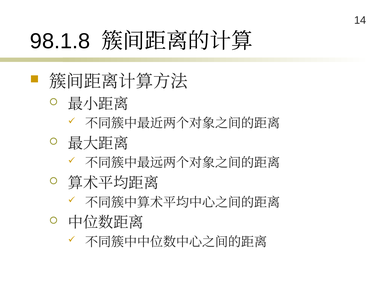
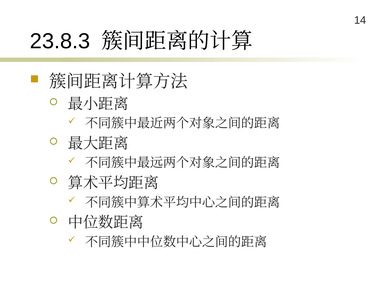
98.1.8: 98.1.8 -> 23.8.3
